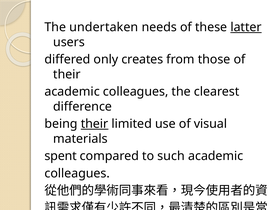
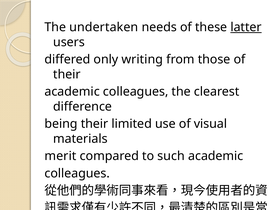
creates: creates -> writing
their at (95, 123) underline: present -> none
spent: spent -> merit
